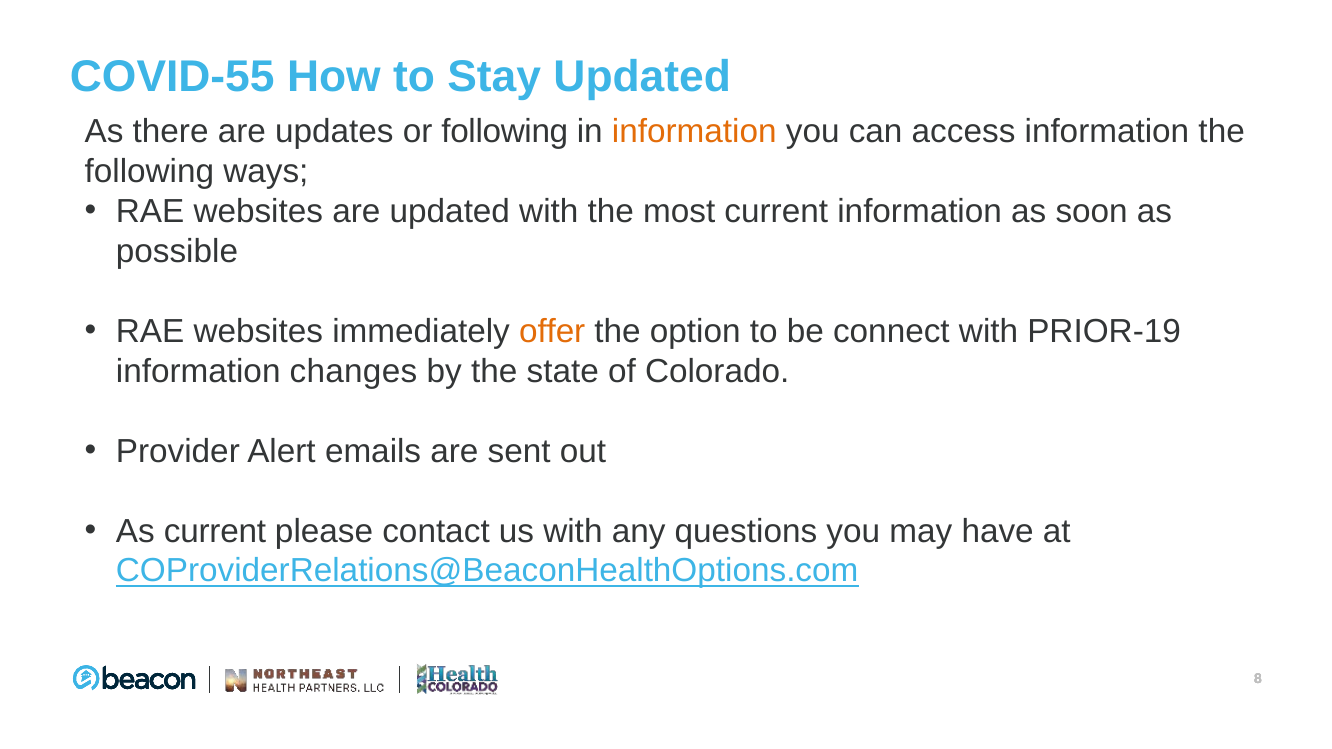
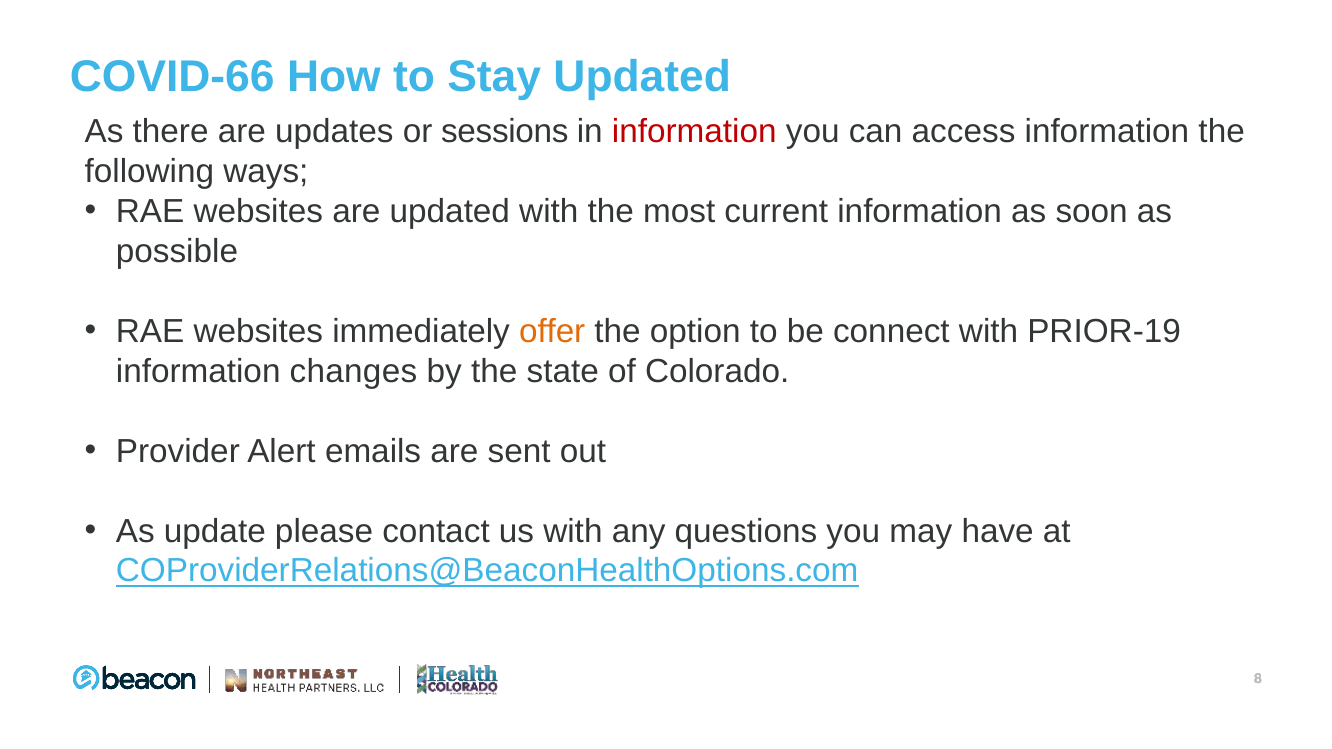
COVID-55: COVID-55 -> COVID-66
or following: following -> sessions
information at (694, 132) colour: orange -> red
As current: current -> update
